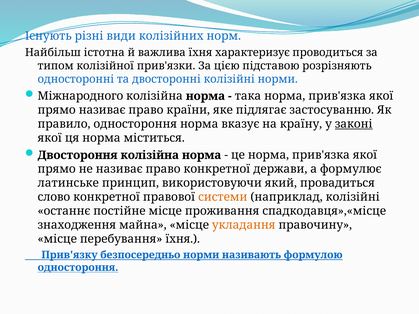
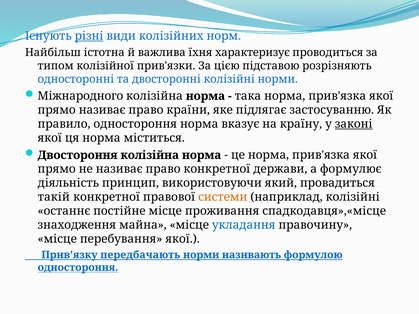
різні underline: none -> present
латинське: латинське -> діяльність
слово: слово -> такій
укладання colour: orange -> blue
перебування їхня: їхня -> якої
безпосередньо: безпосередньо -> передбачають
